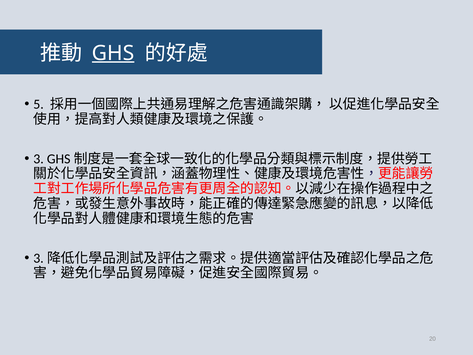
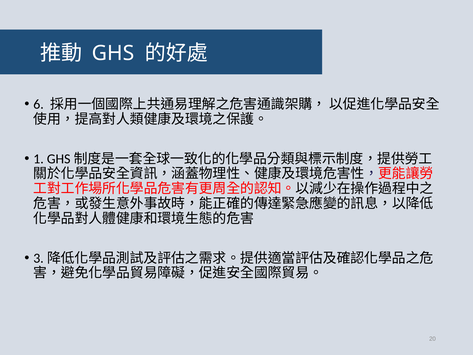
GHS underline: present -> none
5: 5 -> 6
3: 3 -> 1
